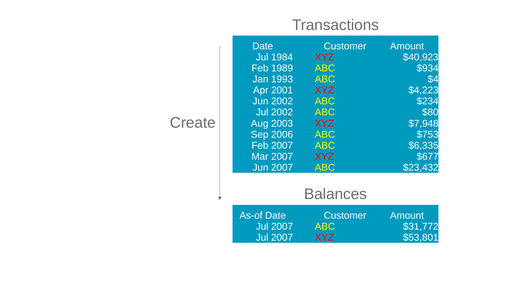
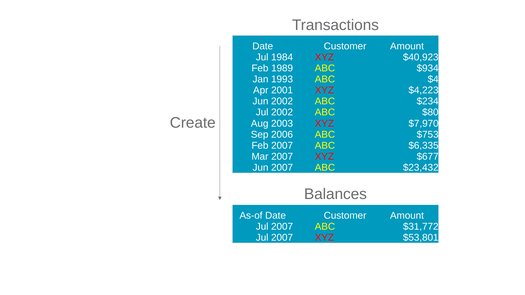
$7,948: $7,948 -> $7,970
